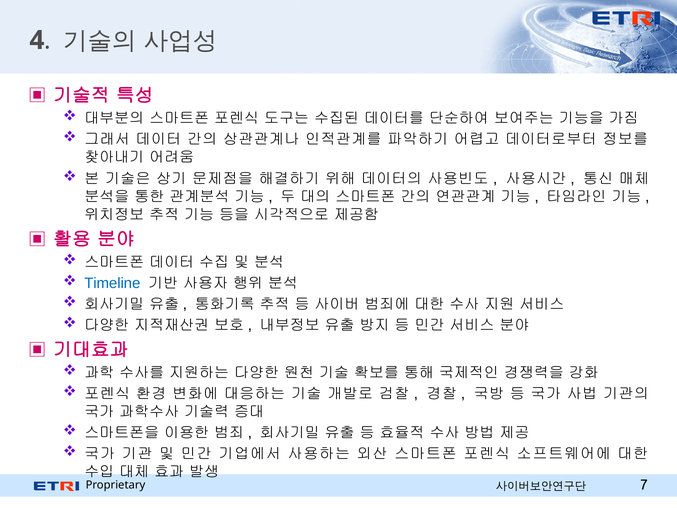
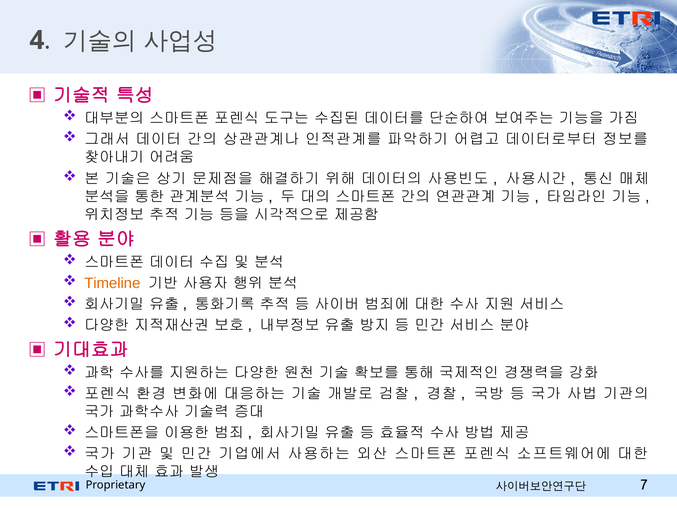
Timeline colour: blue -> orange
